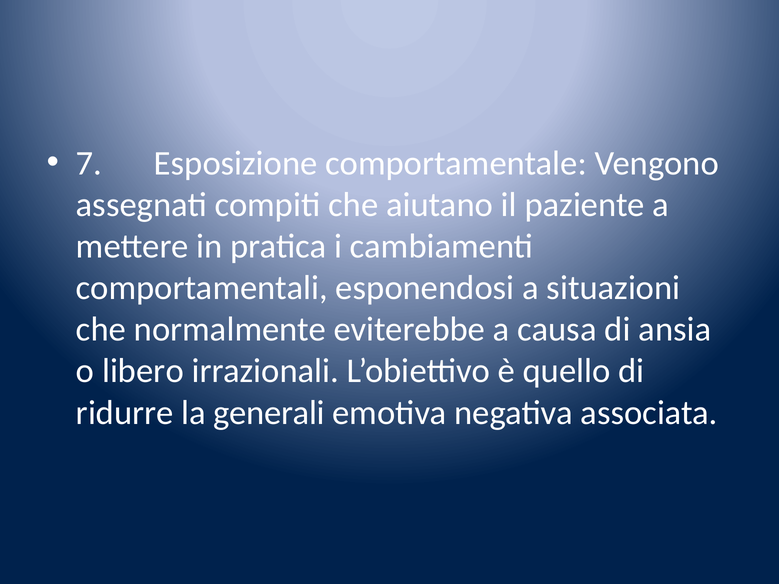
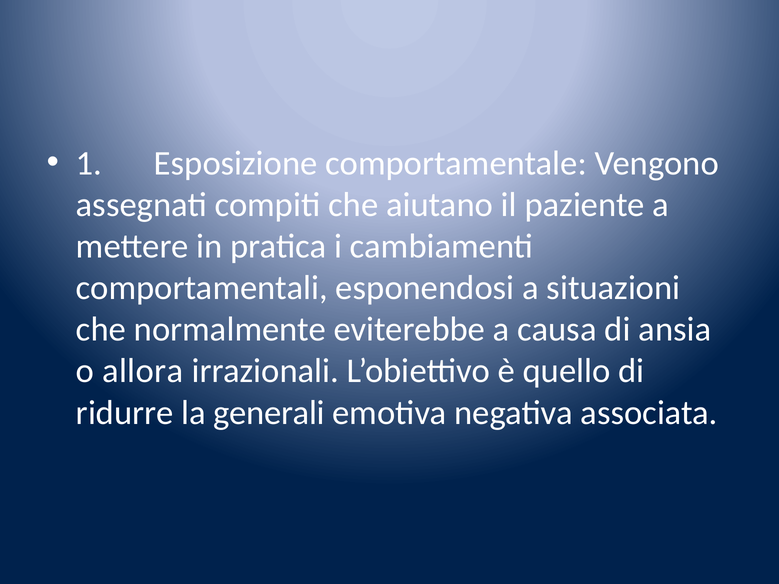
7: 7 -> 1
libero: libero -> allora
